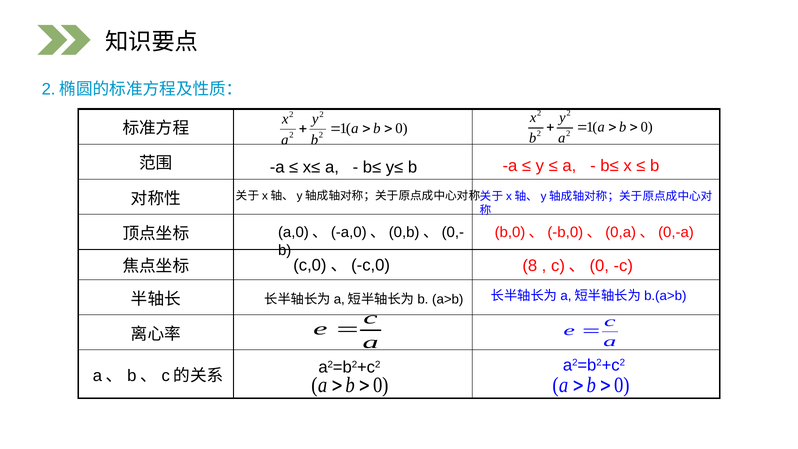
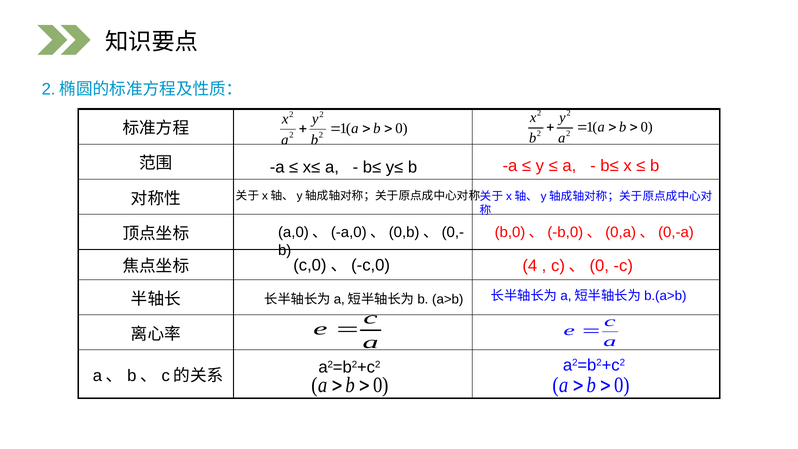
8: 8 -> 4
